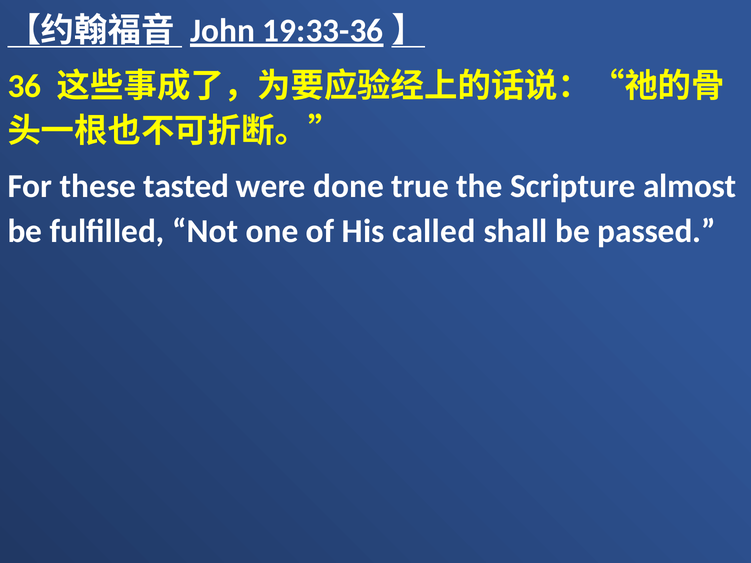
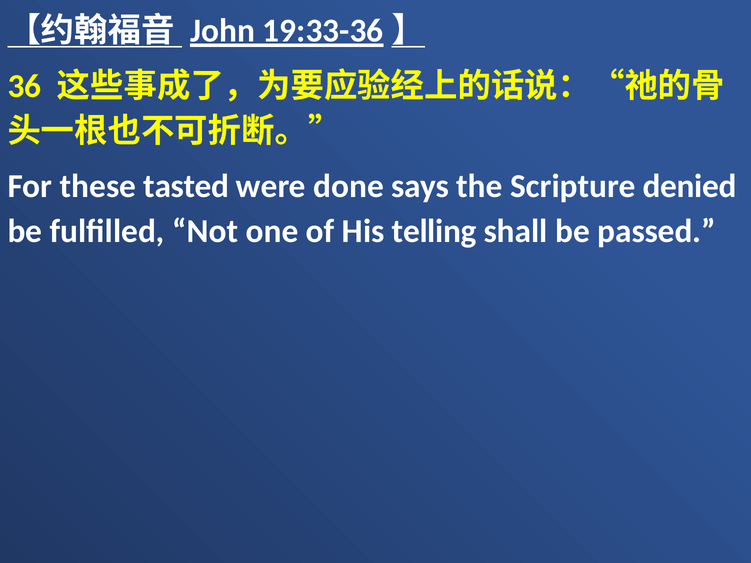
true: true -> says
almost: almost -> denied
called: called -> telling
